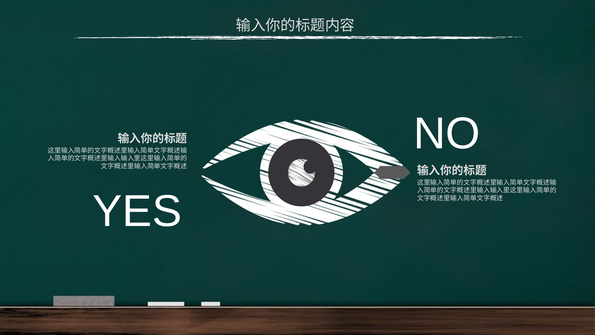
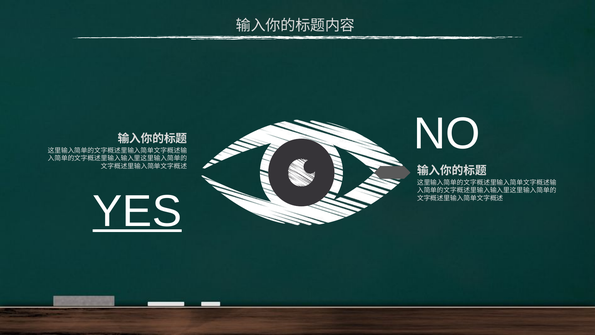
YES underline: none -> present
